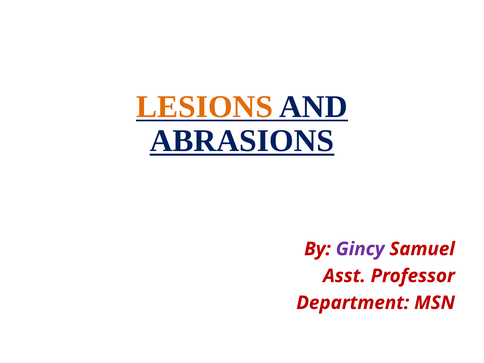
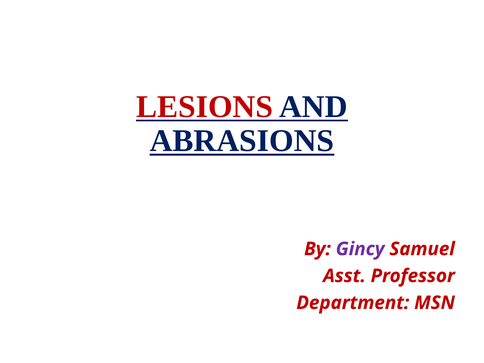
LESIONS colour: orange -> red
